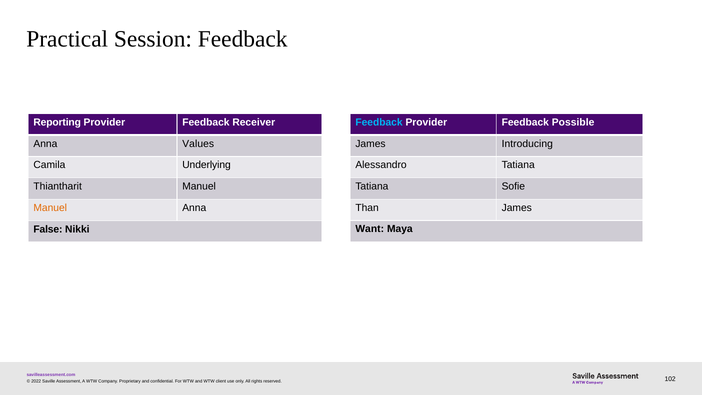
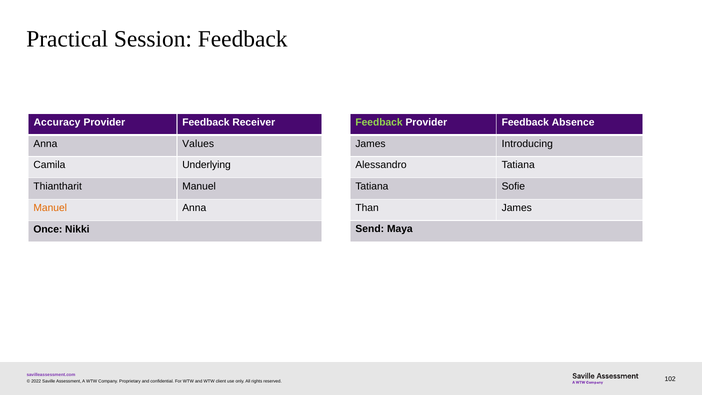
Reporting: Reporting -> Accuracy
Feedback at (379, 122) colour: light blue -> light green
Possible: Possible -> Absence
False: False -> Once
Want: Want -> Send
